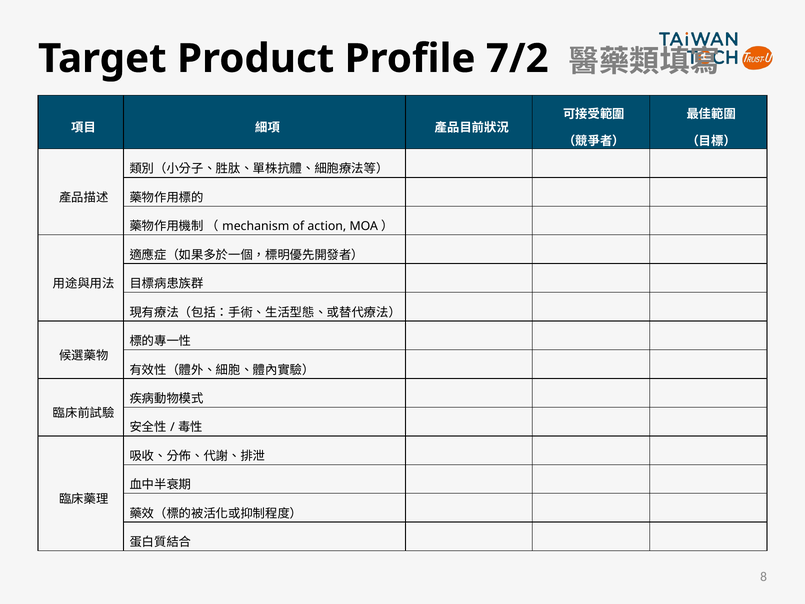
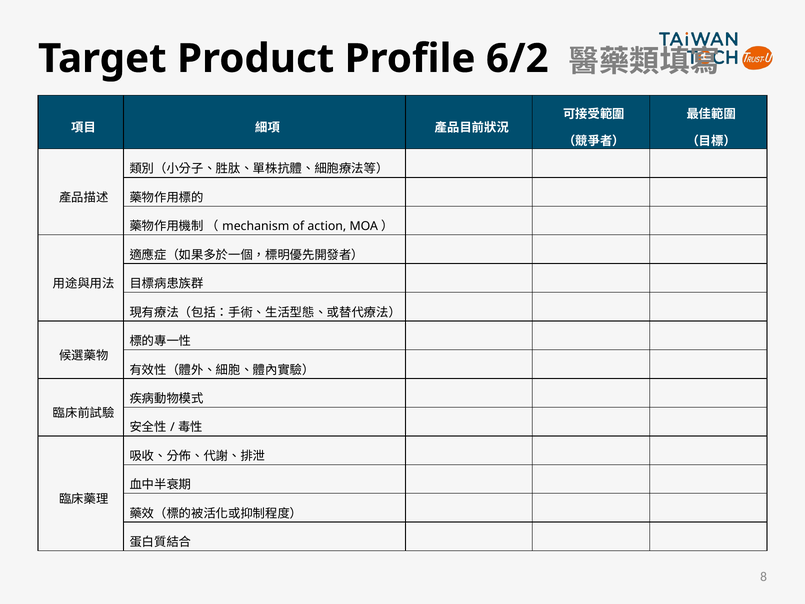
7/2: 7/2 -> 6/2
